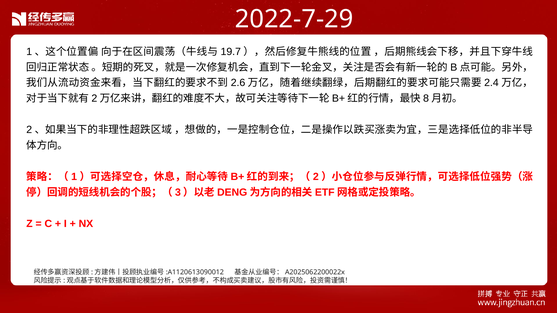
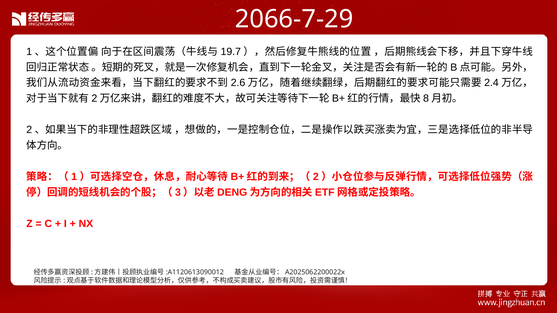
2022-7-29: 2022-7-29 -> 2066-7-29
